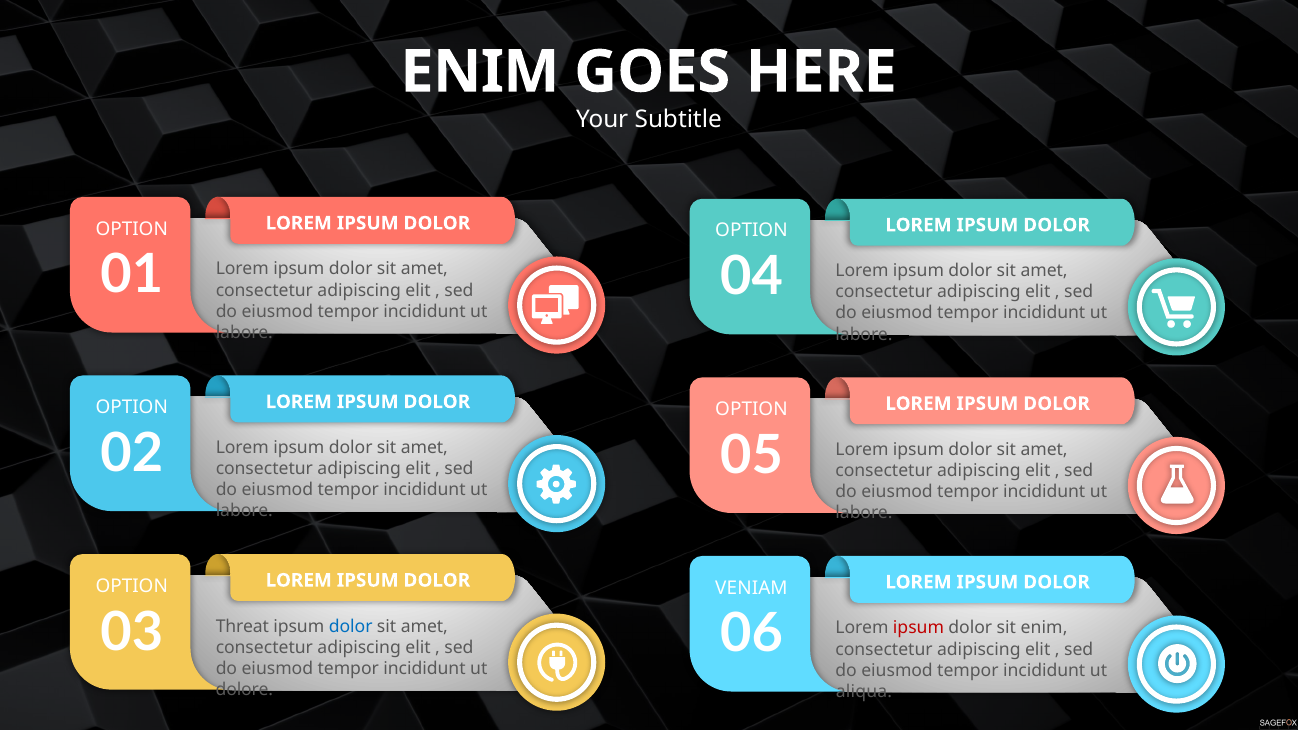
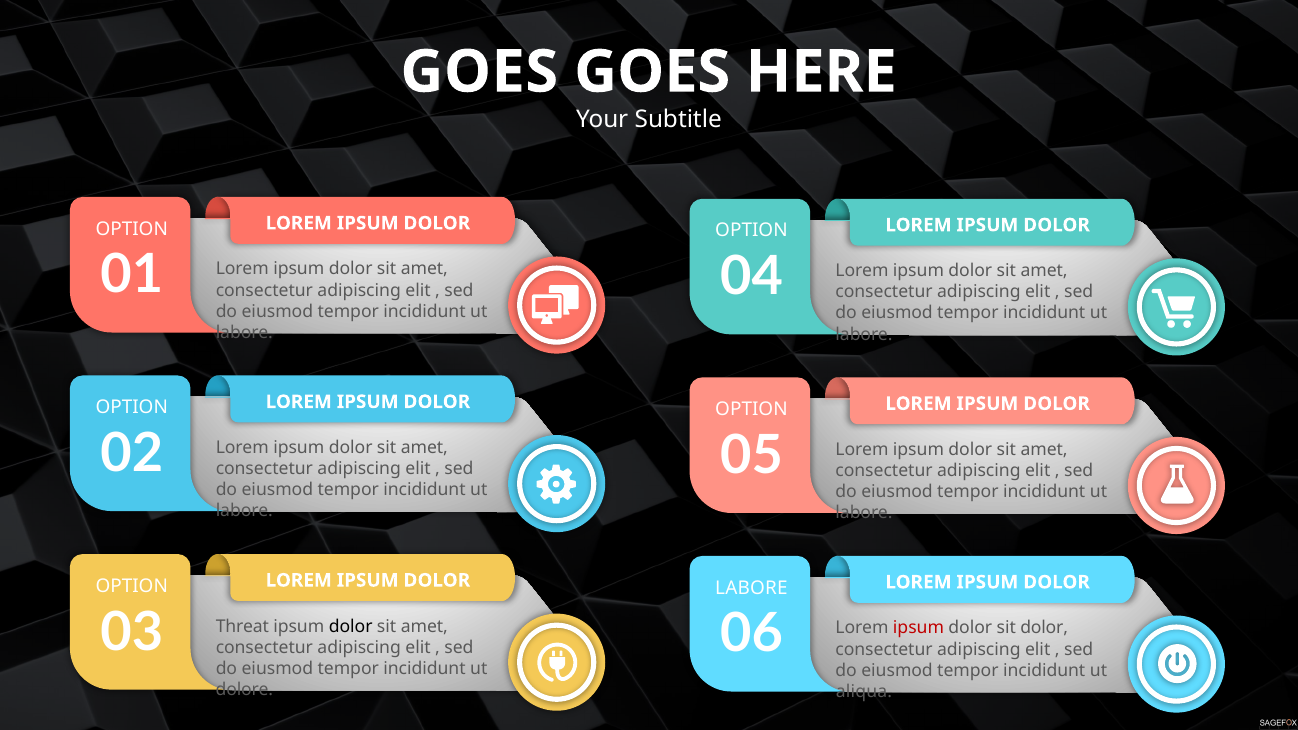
ENIM at (480, 72): ENIM -> GOES
VENIAM at (751, 588): VENIAM -> LABORE
dolor at (351, 626) colour: blue -> black
sit enim: enim -> dolor
